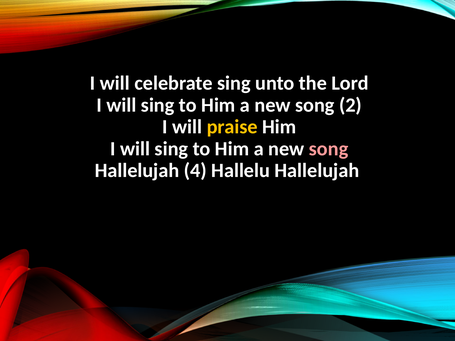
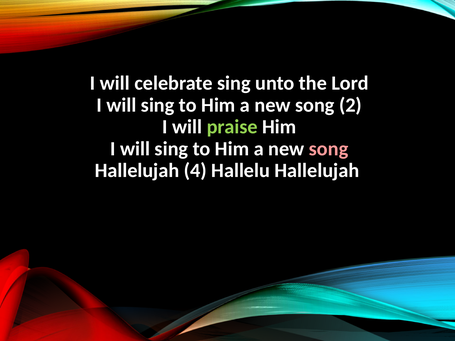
praise colour: yellow -> light green
